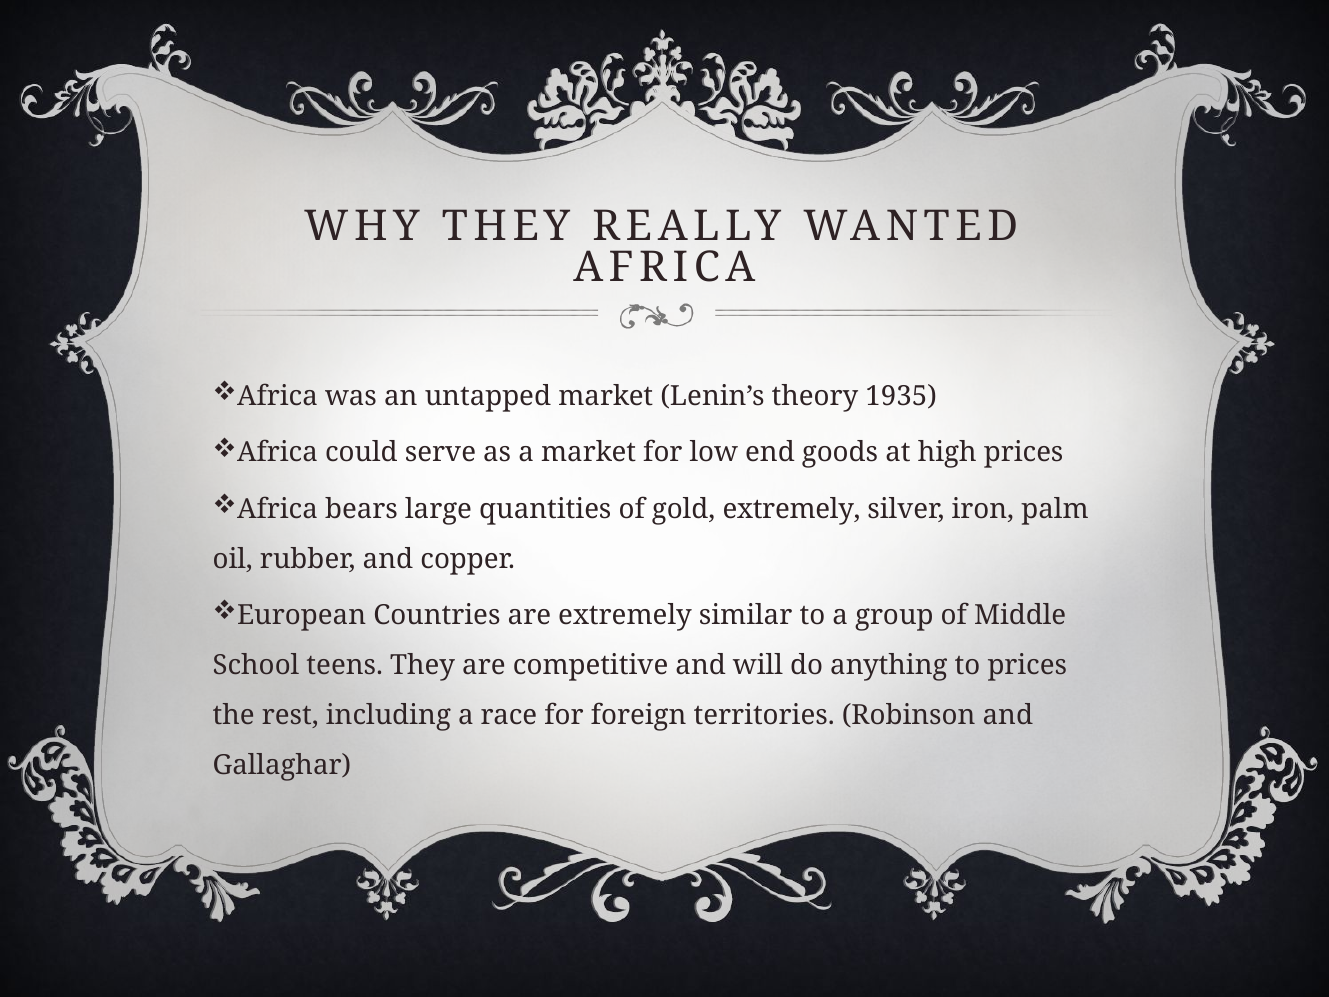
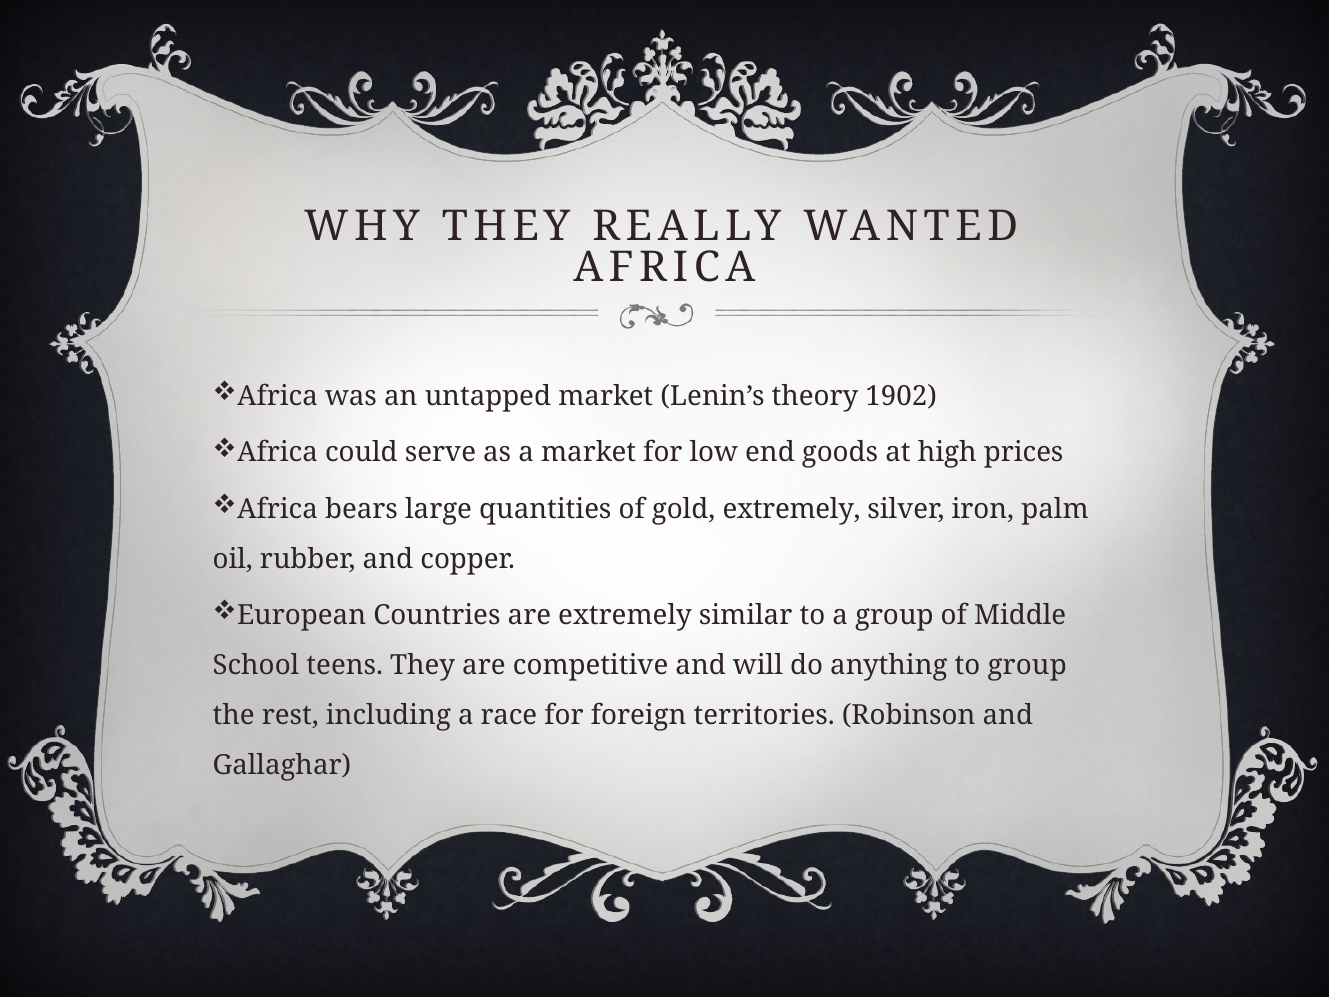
1935: 1935 -> 1902
to prices: prices -> group
